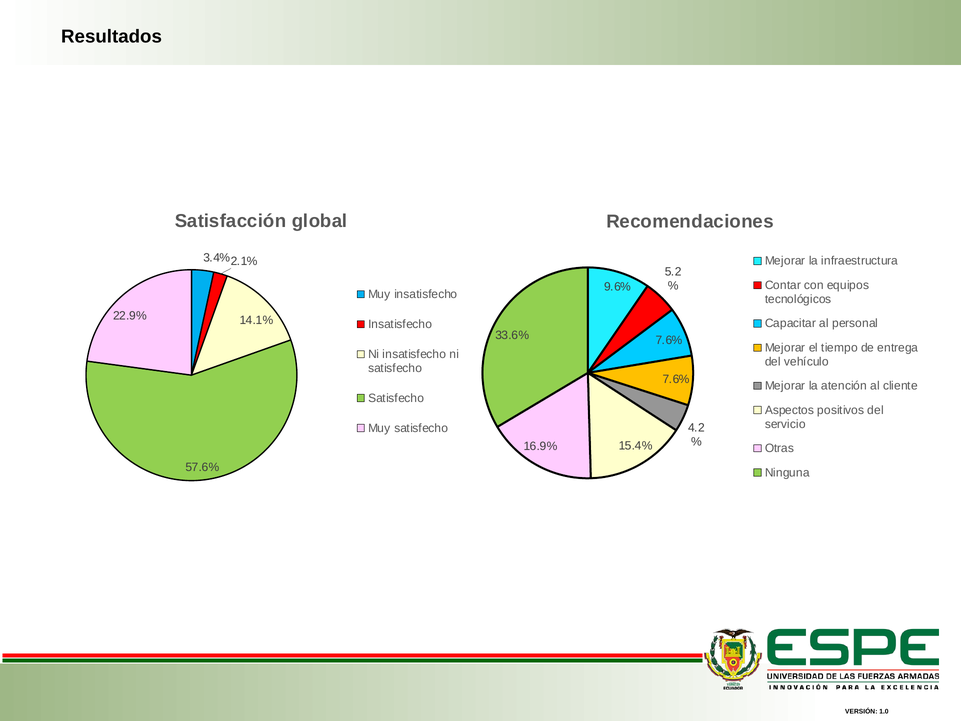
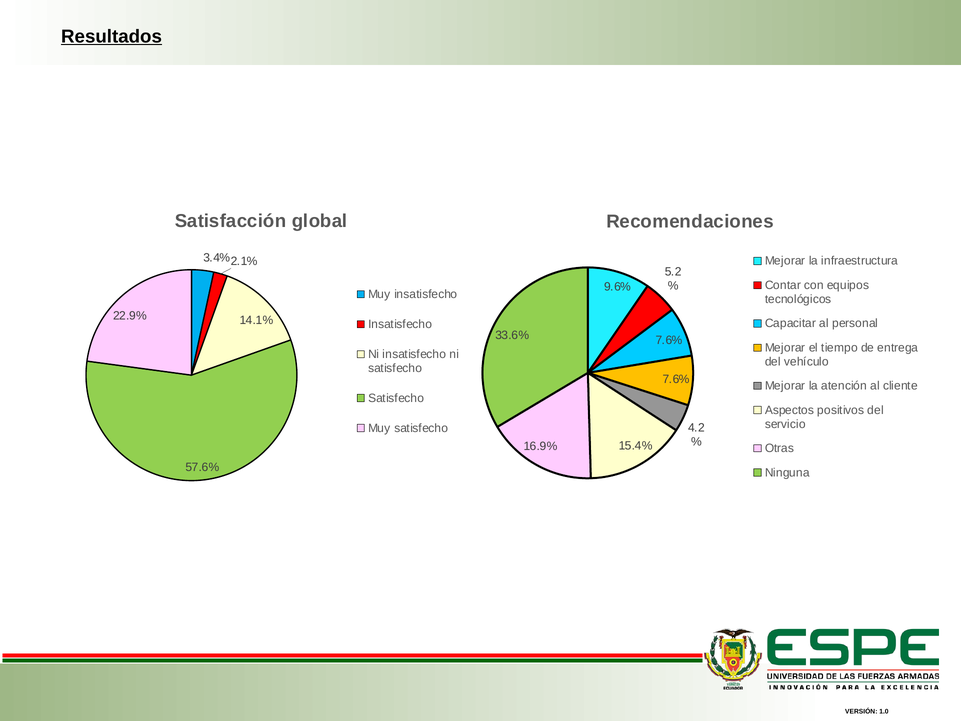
Resultados underline: none -> present
